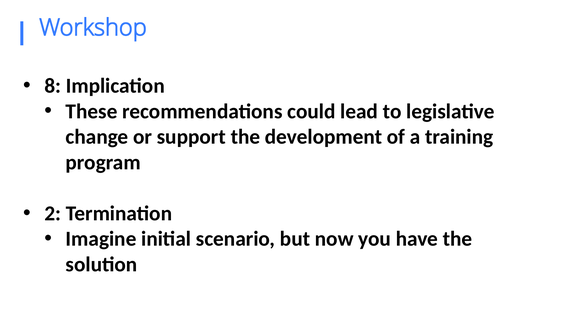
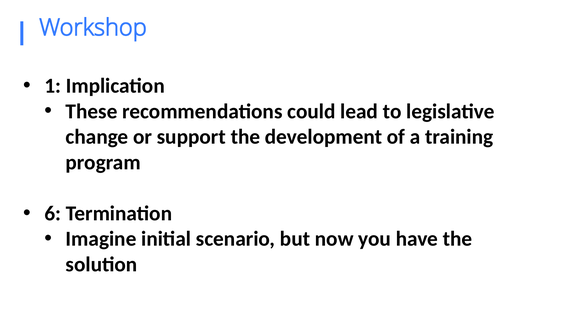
8: 8 -> 1
2: 2 -> 6
